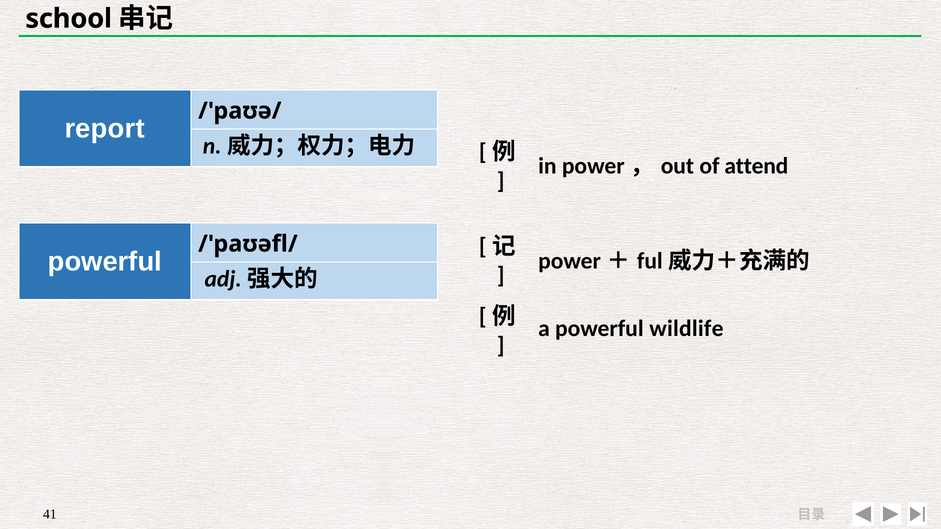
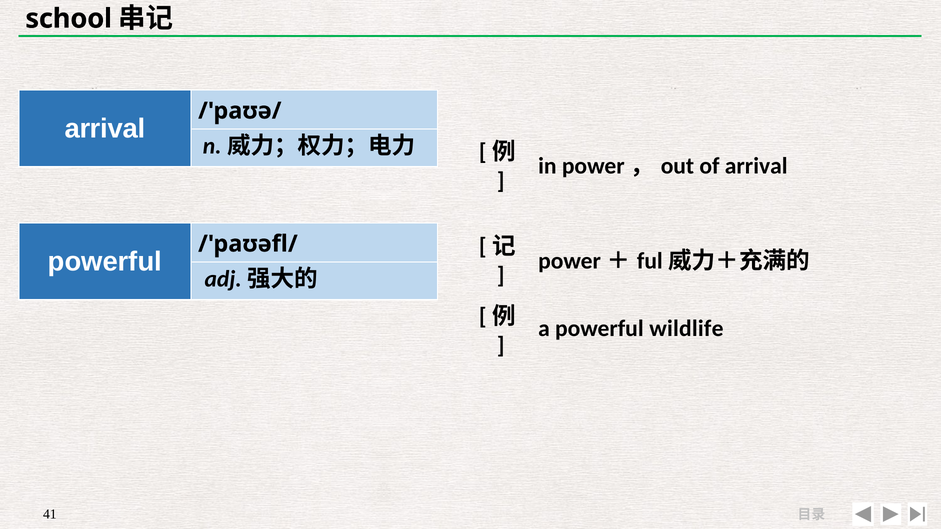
report at (105, 129): report -> arrival
of attend: attend -> arrival
